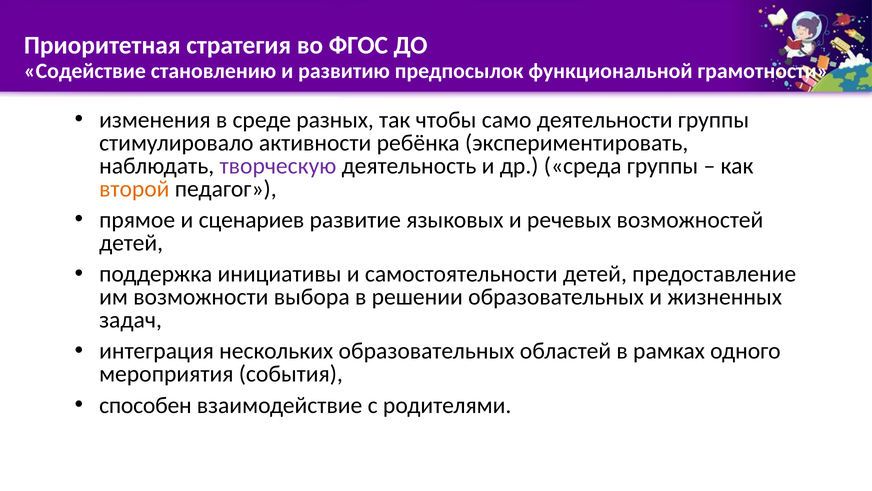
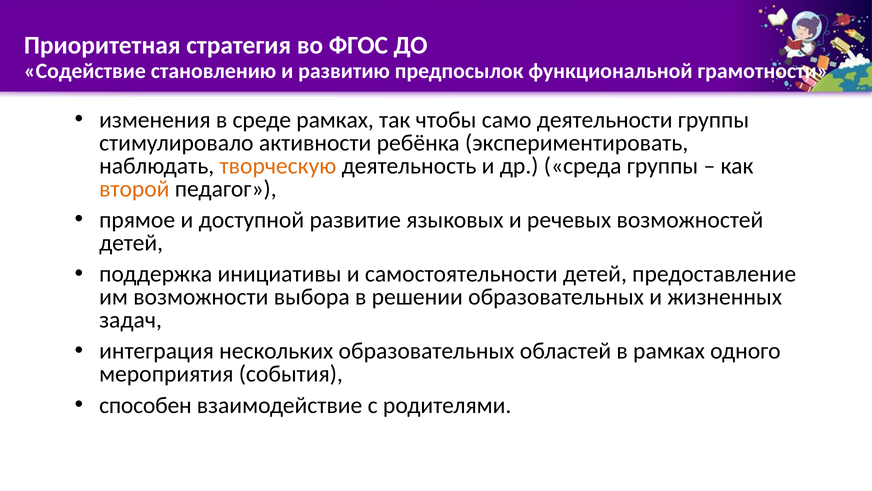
среде разных: разных -> рамках
творческую colour: purple -> orange
сценариев: сценариев -> доступной
